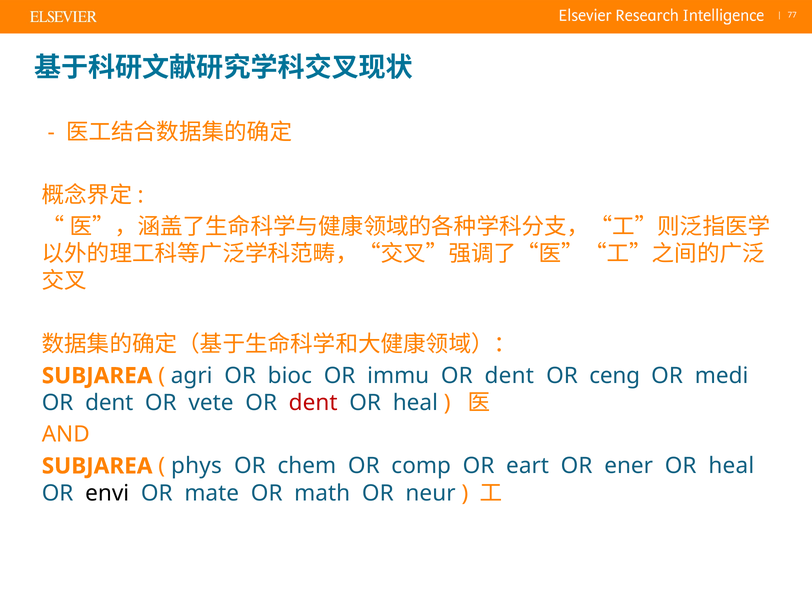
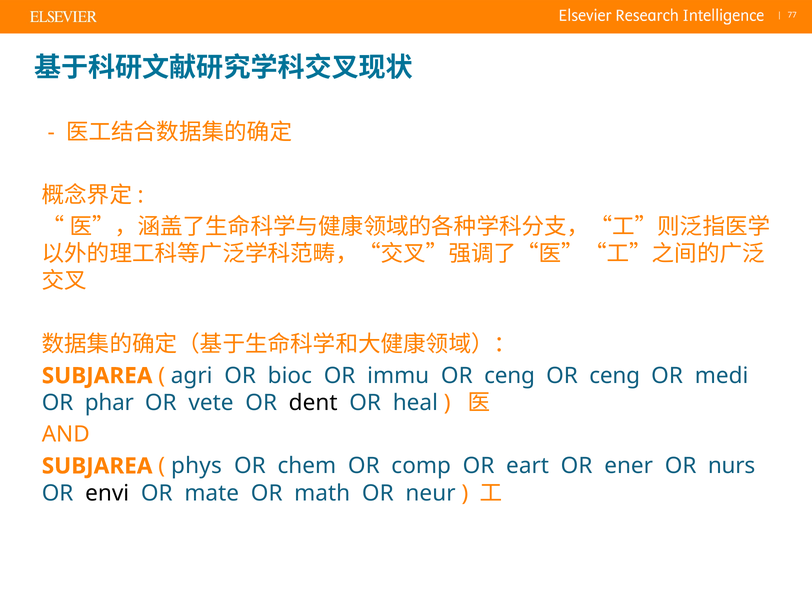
immu OR dent: dent -> ceng
dent at (109, 403): dent -> phar
dent at (313, 403) colour: red -> black
ener OR heal: heal -> nurs
